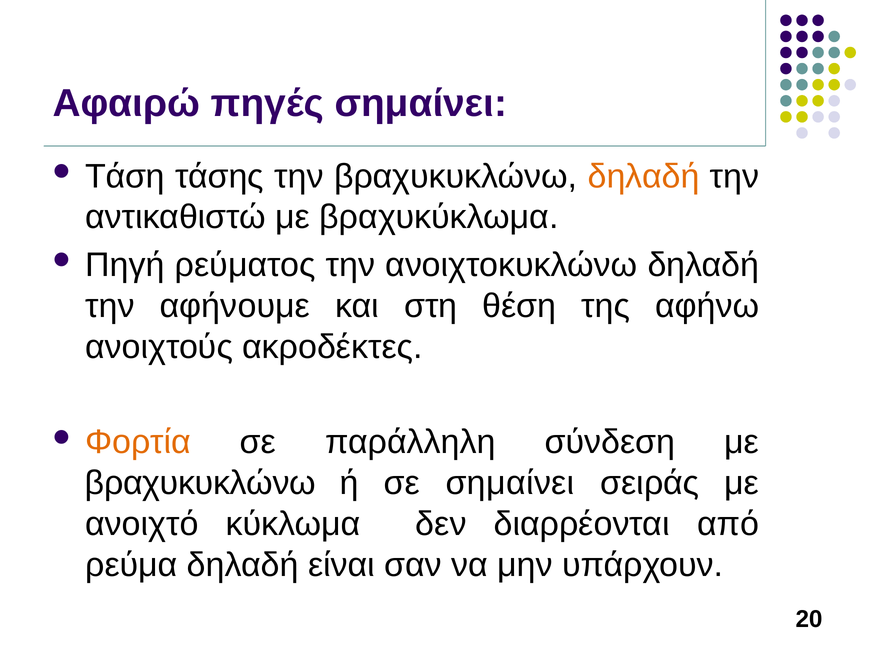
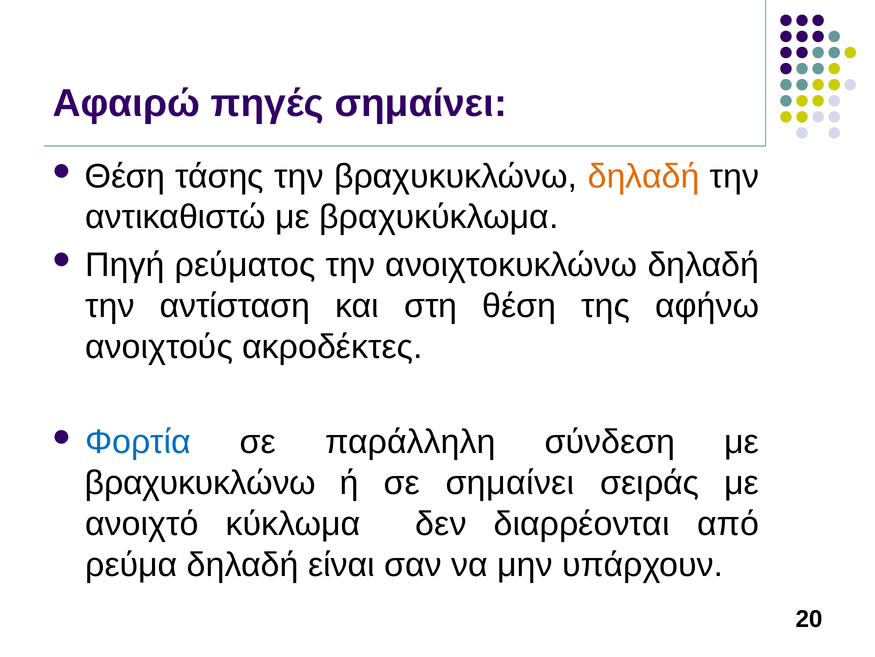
Τάση at (125, 176): Τάση -> Θέση
αφήνουμε: αφήνουμε -> αντίσταση
Φορτία colour: orange -> blue
